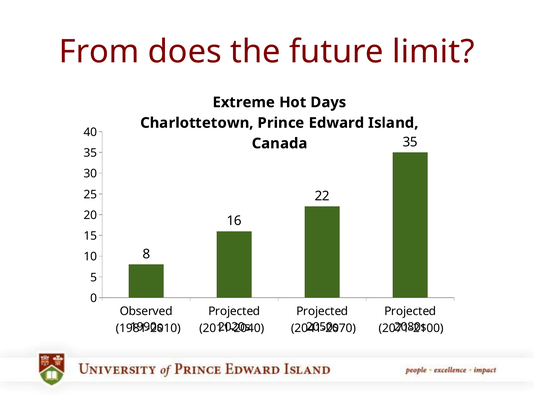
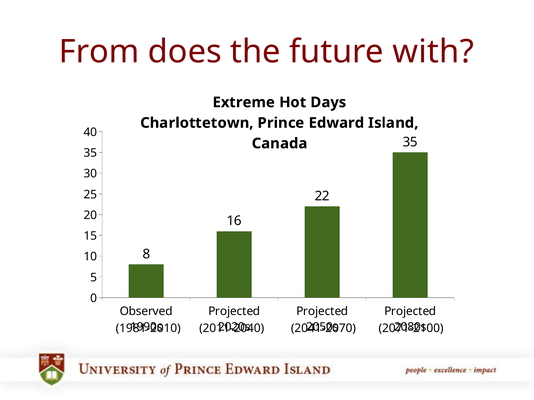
limit: limit -> with
